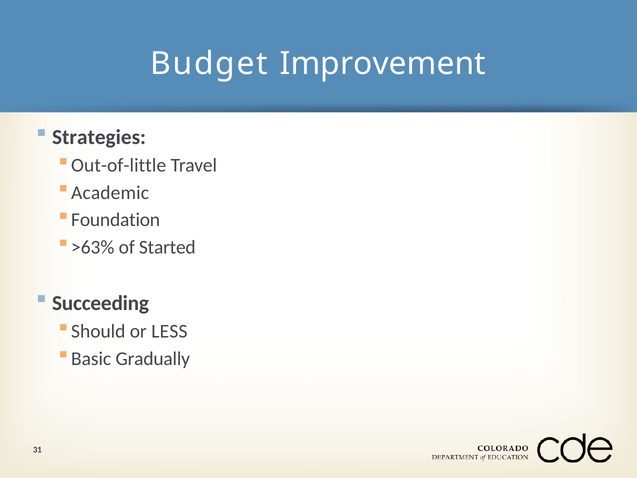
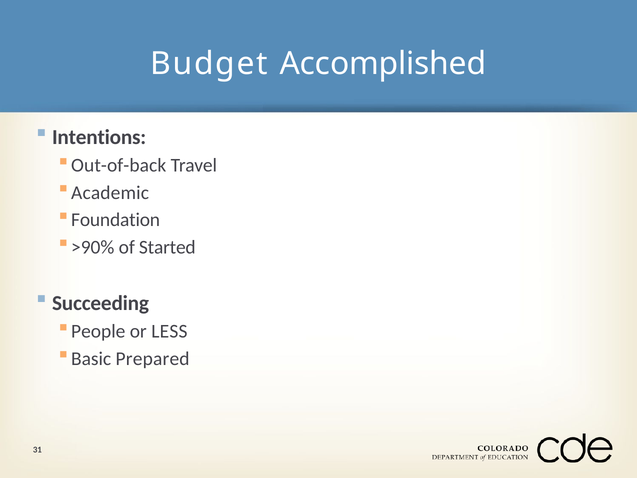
Improvement: Improvement -> Accomplished
Strategies: Strategies -> Intentions
Out-of-little: Out-of-little -> Out-of-back
>63%: >63% -> >90%
Should: Should -> People
Gradually: Gradually -> Prepared
